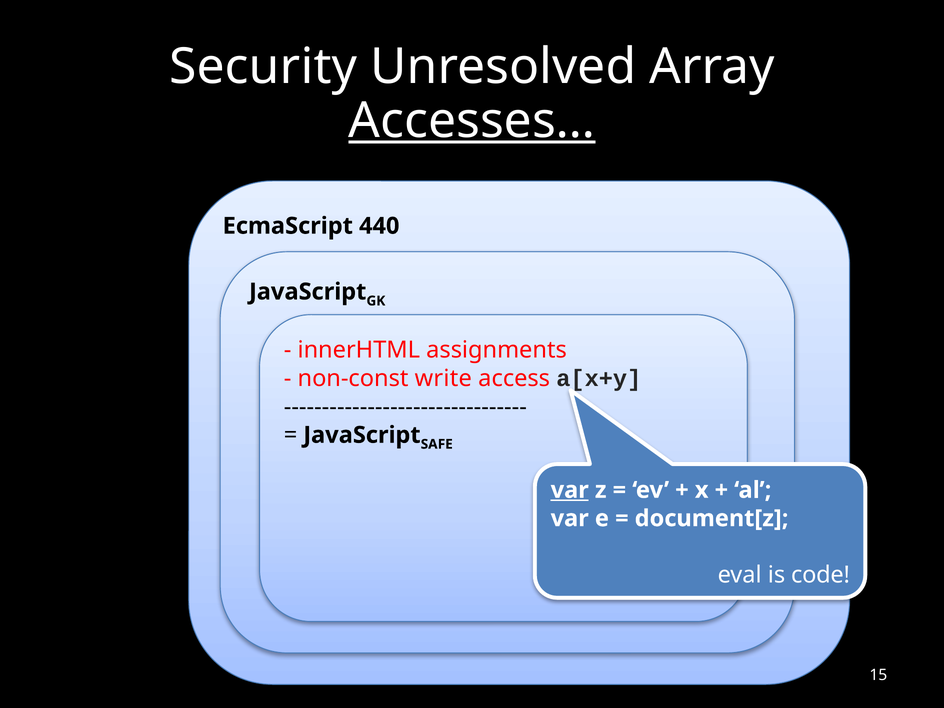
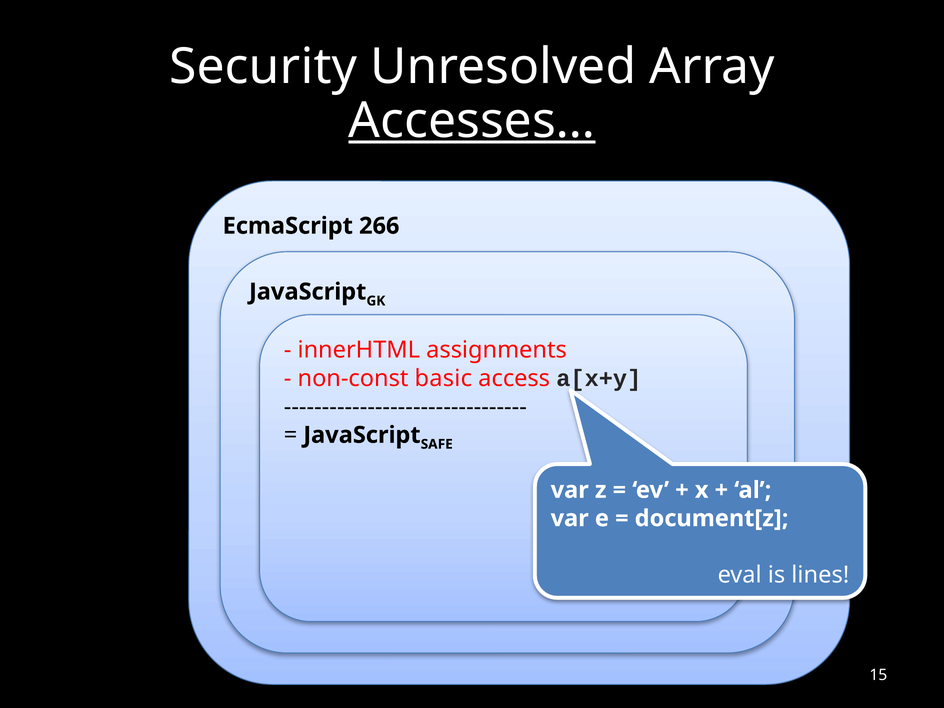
440: 440 -> 266
write: write -> basic
var at (570, 490) underline: present -> none
code: code -> lines
